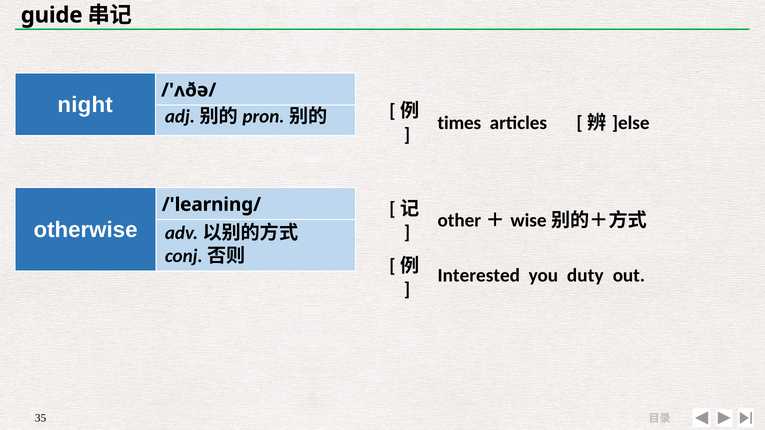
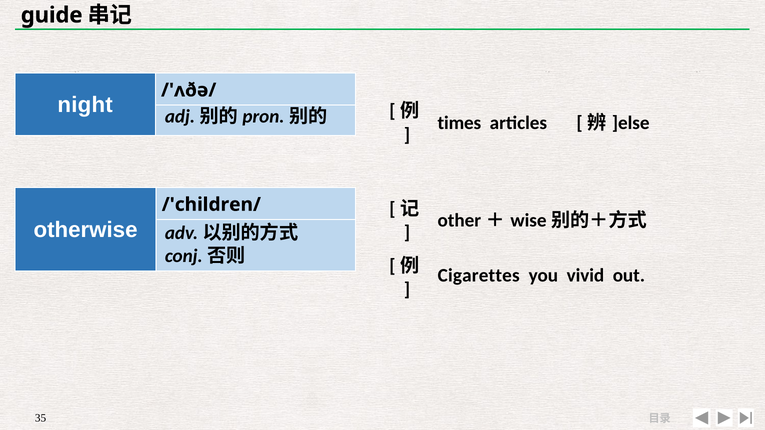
/'learning/: /'learning/ -> /'children/
Interested: Interested -> Cigarettes
duty: duty -> vivid
